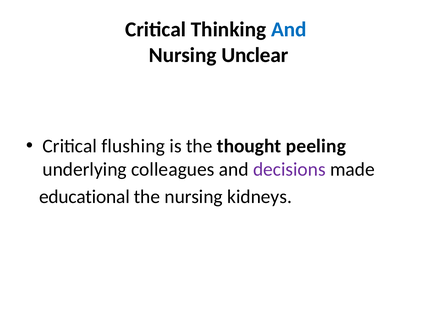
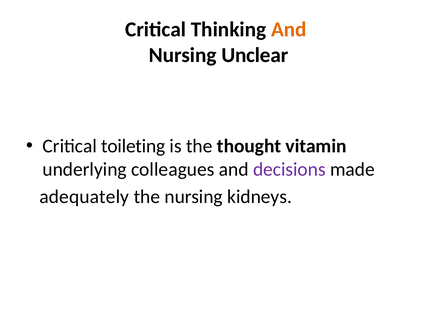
And at (289, 30) colour: blue -> orange
flushing: flushing -> toileting
peeling: peeling -> vitamin
educational: educational -> adequately
